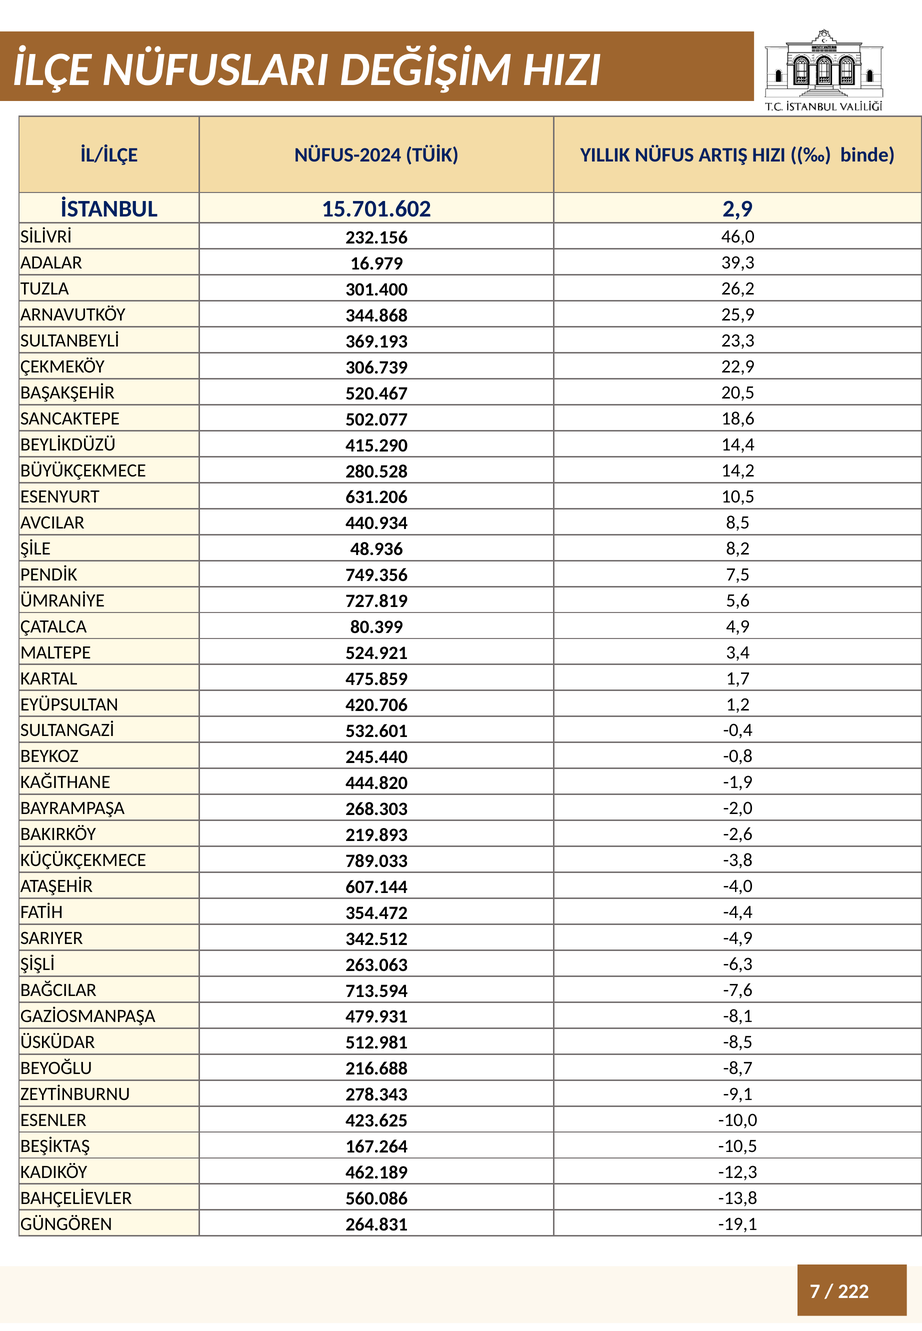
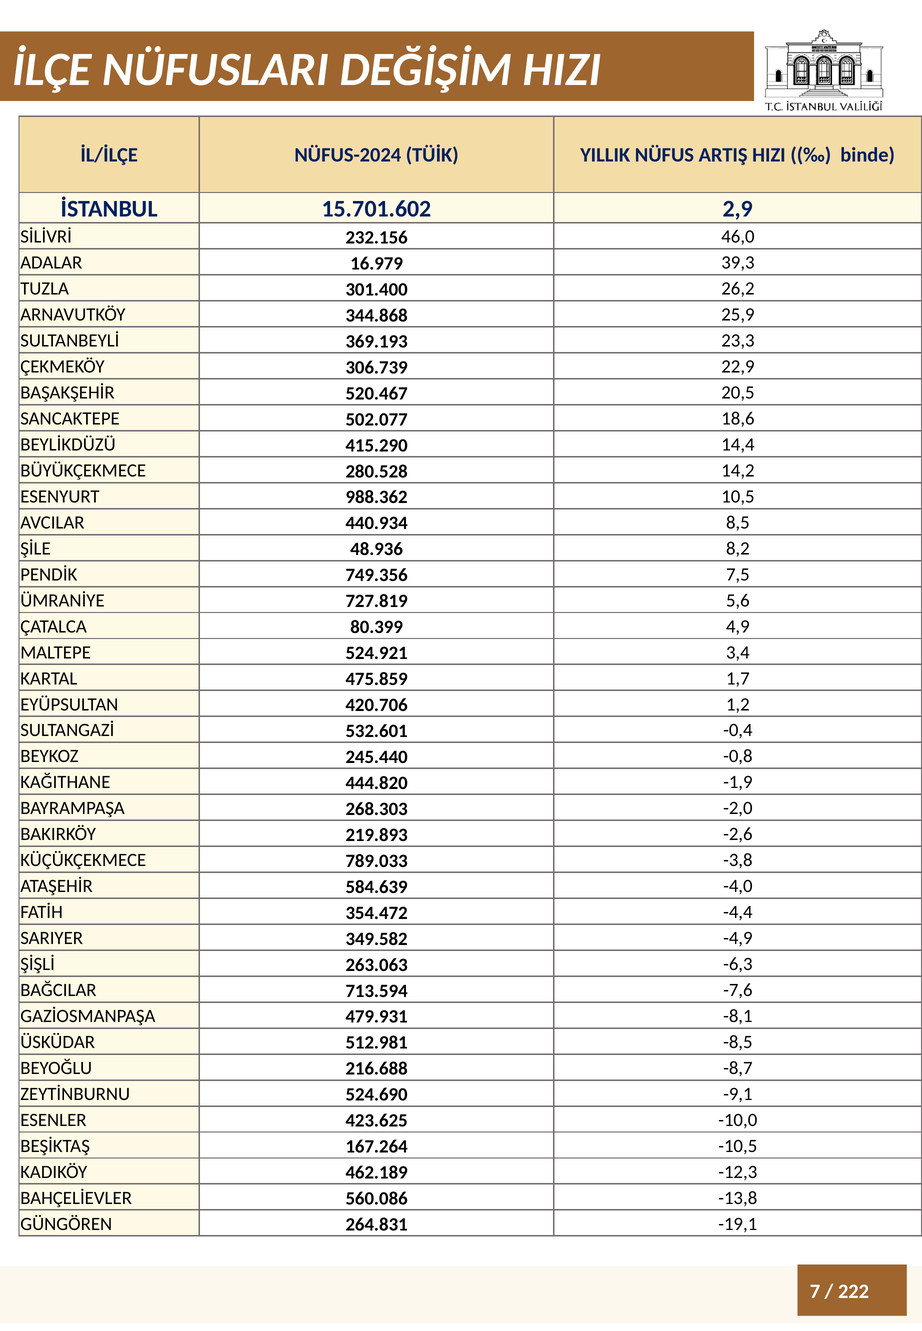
631.206: 631.206 -> 988.362
607.144: 607.144 -> 584.639
342.512: 342.512 -> 349.582
278.343: 278.343 -> 524.690
